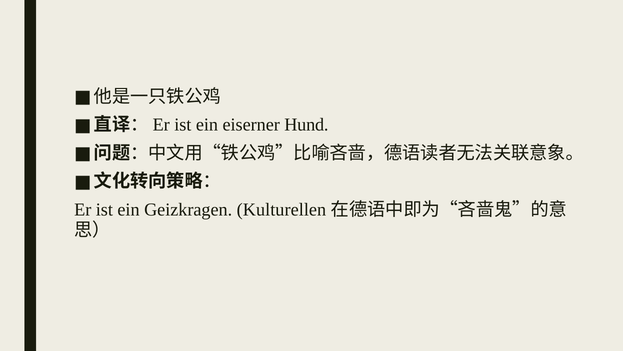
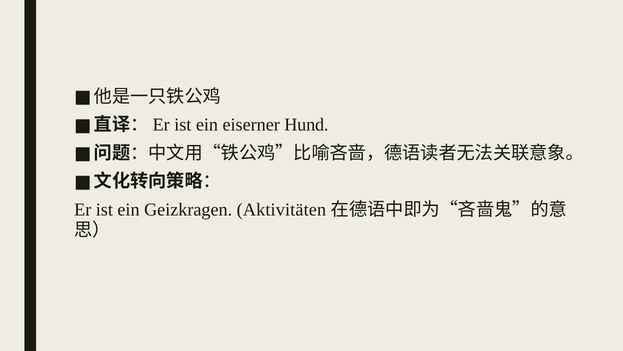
Kulturellen: Kulturellen -> Aktivitäten
